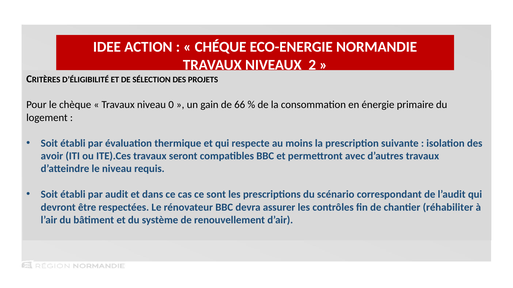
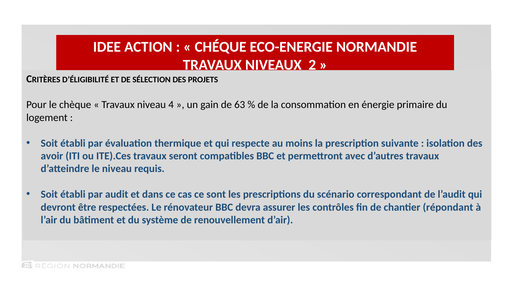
0: 0 -> 4
66: 66 -> 63
réhabiliter: réhabiliter -> répondant
